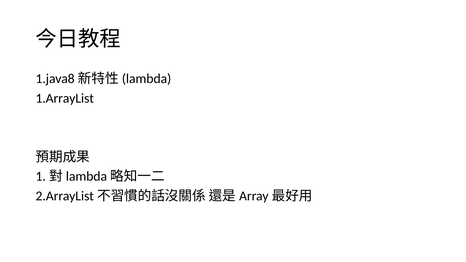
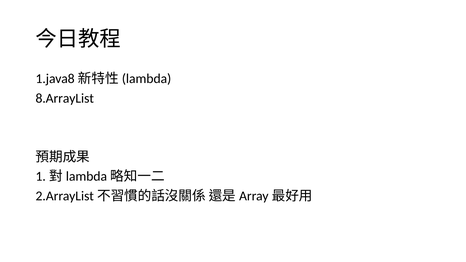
1.ArrayList: 1.ArrayList -> 8.ArrayList
